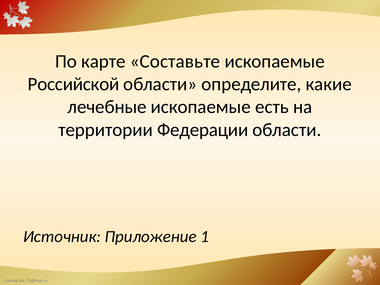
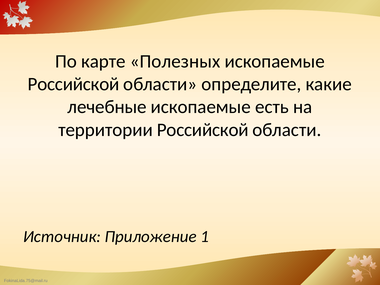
Составьте: Составьте -> Полезных
территории Федерации: Федерации -> Российской
